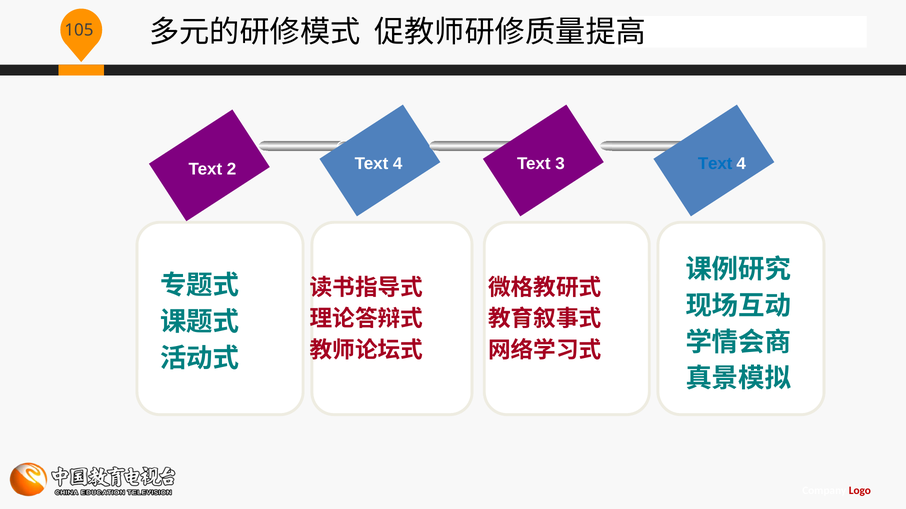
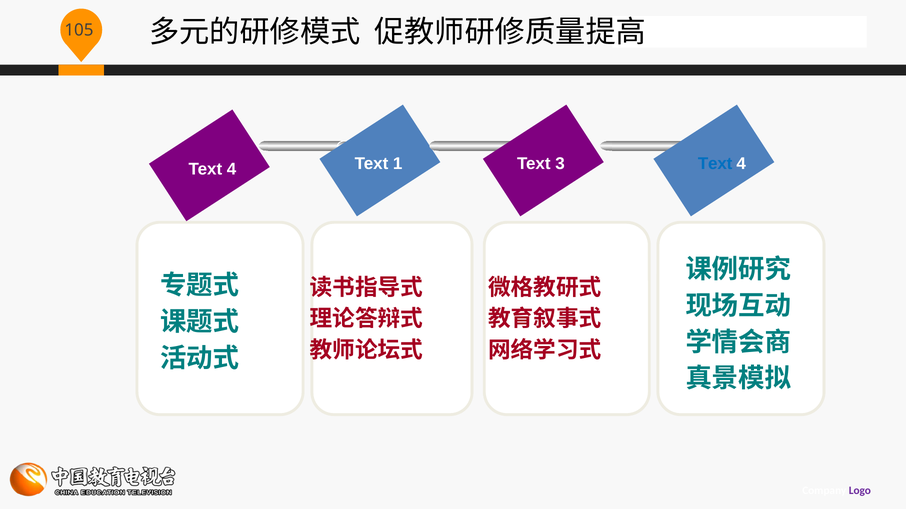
2 at (232, 169): 2 -> 4
4 at (398, 164): 4 -> 1
Logo colour: red -> purple
